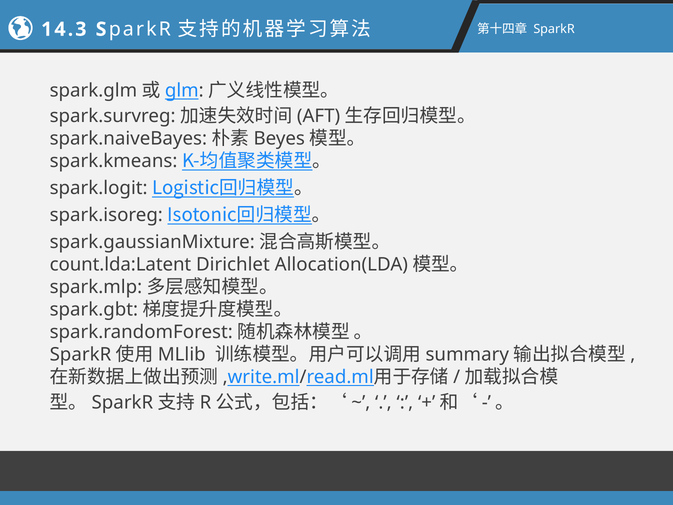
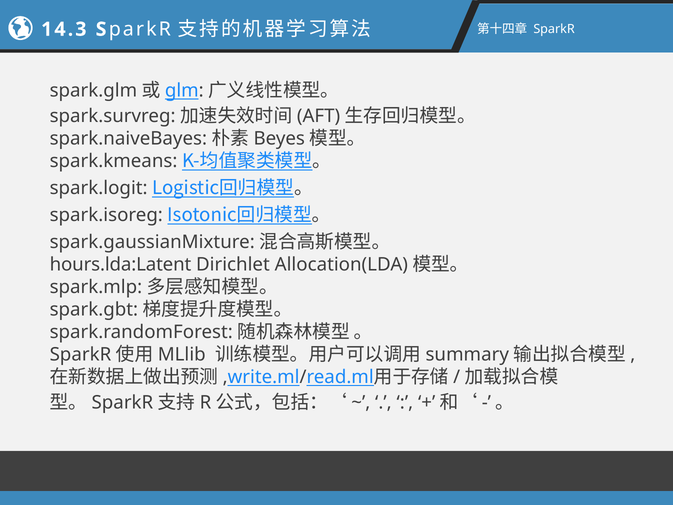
count.lda:Latent: count.lda:Latent -> hours.lda:Latent
